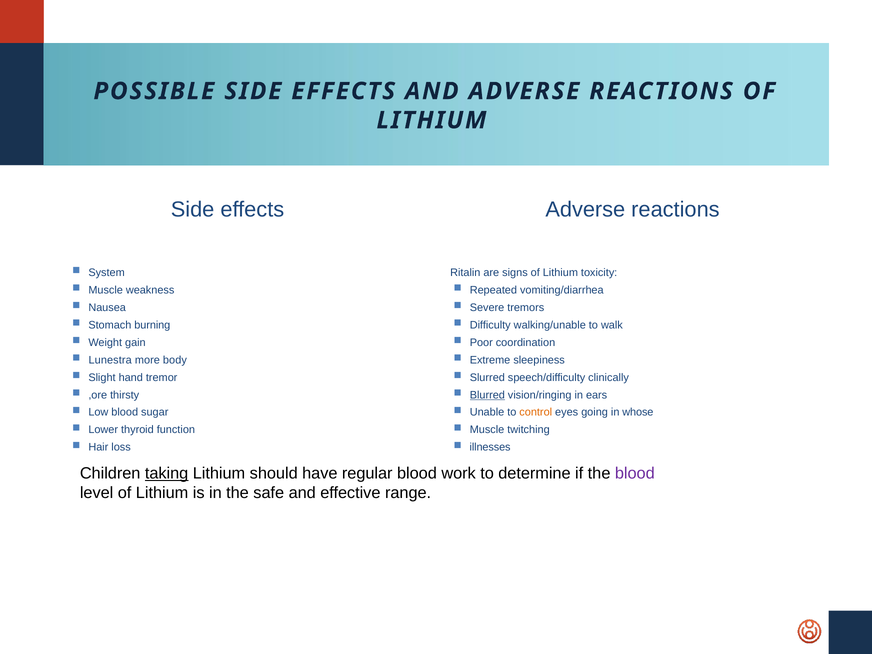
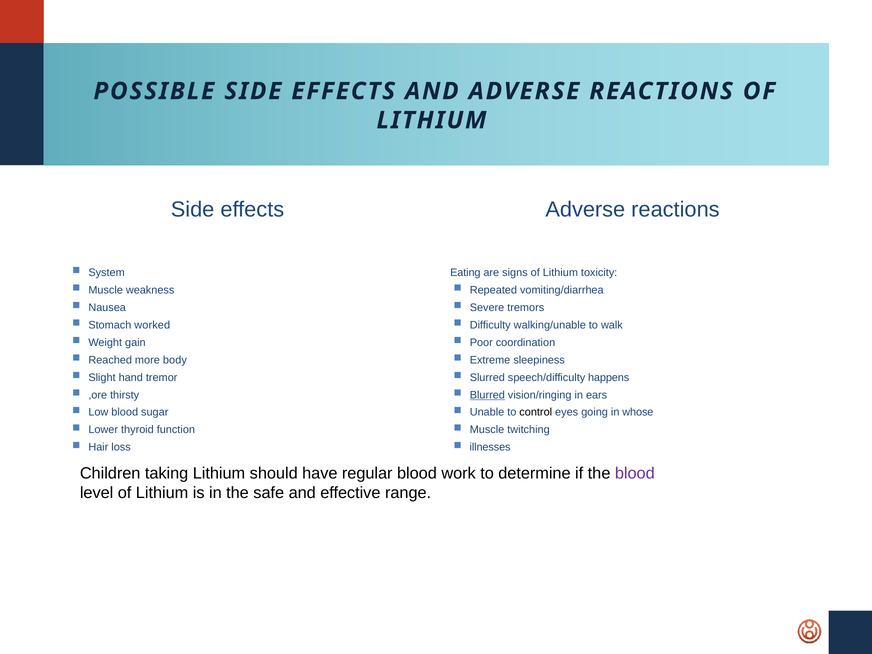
Ritalin: Ritalin -> Eating
burning: burning -> worked
Lunestra: Lunestra -> Reached
clinically: clinically -> happens
control colour: orange -> black
taking underline: present -> none
